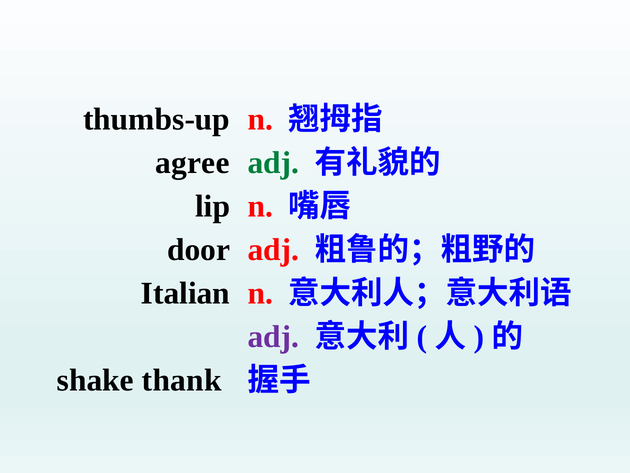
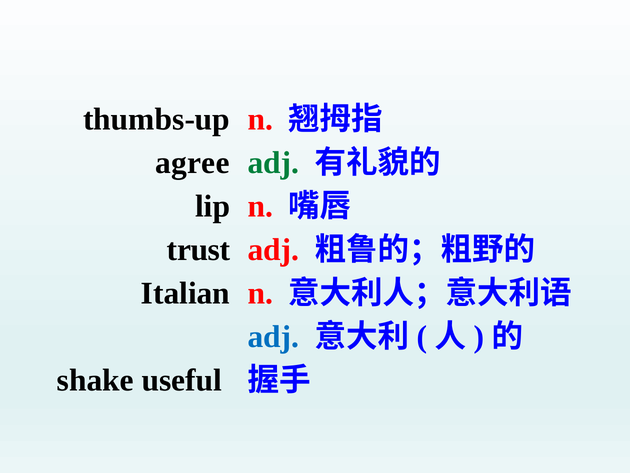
door: door -> trust
adj at (273, 336) colour: purple -> blue
thank: thank -> useful
